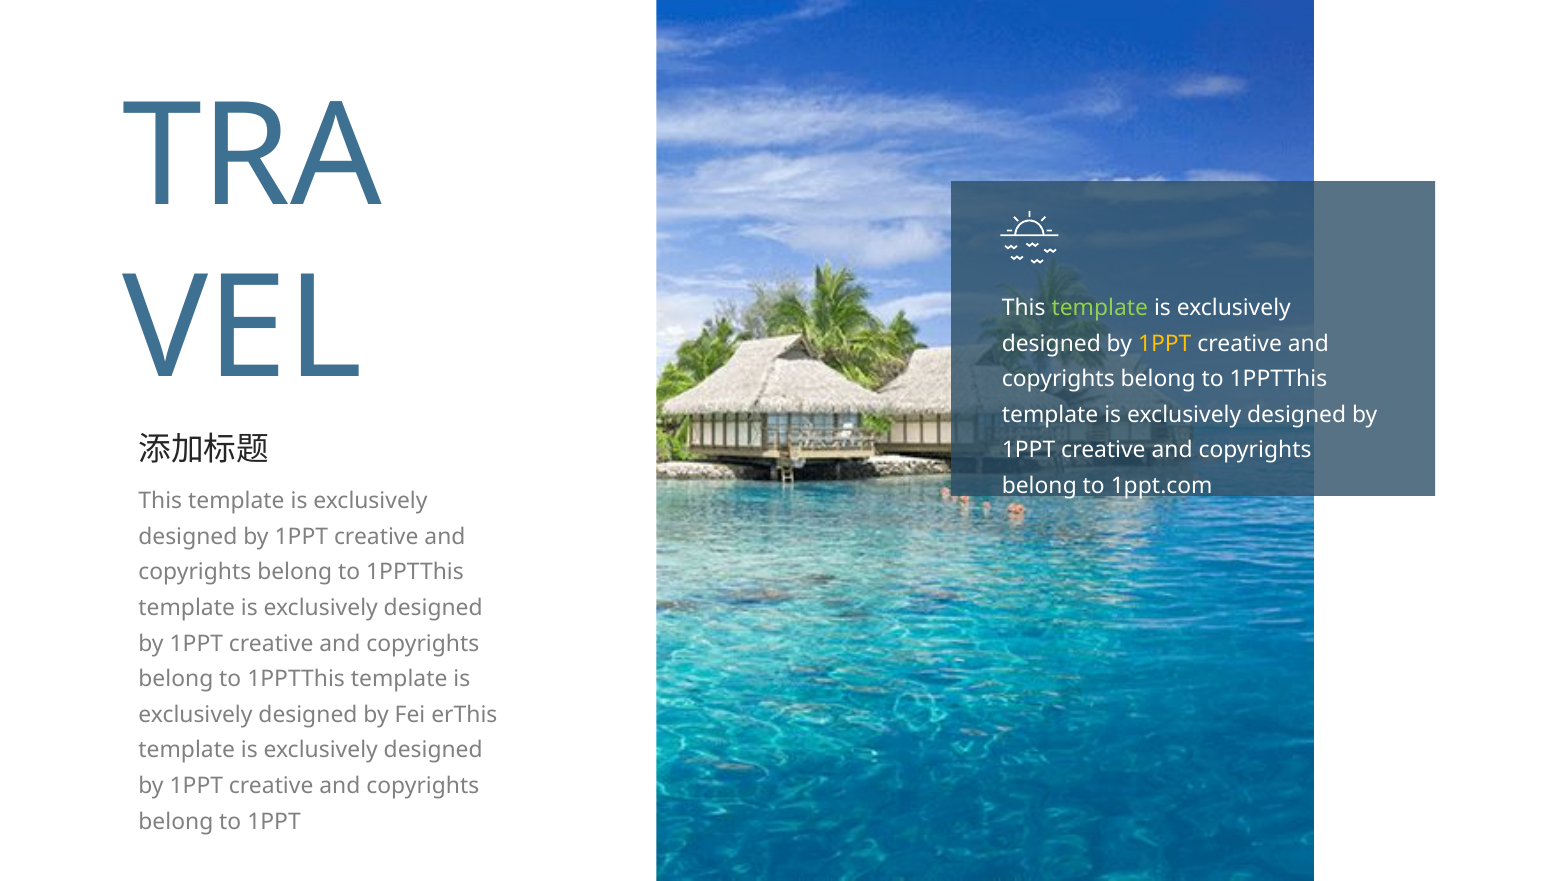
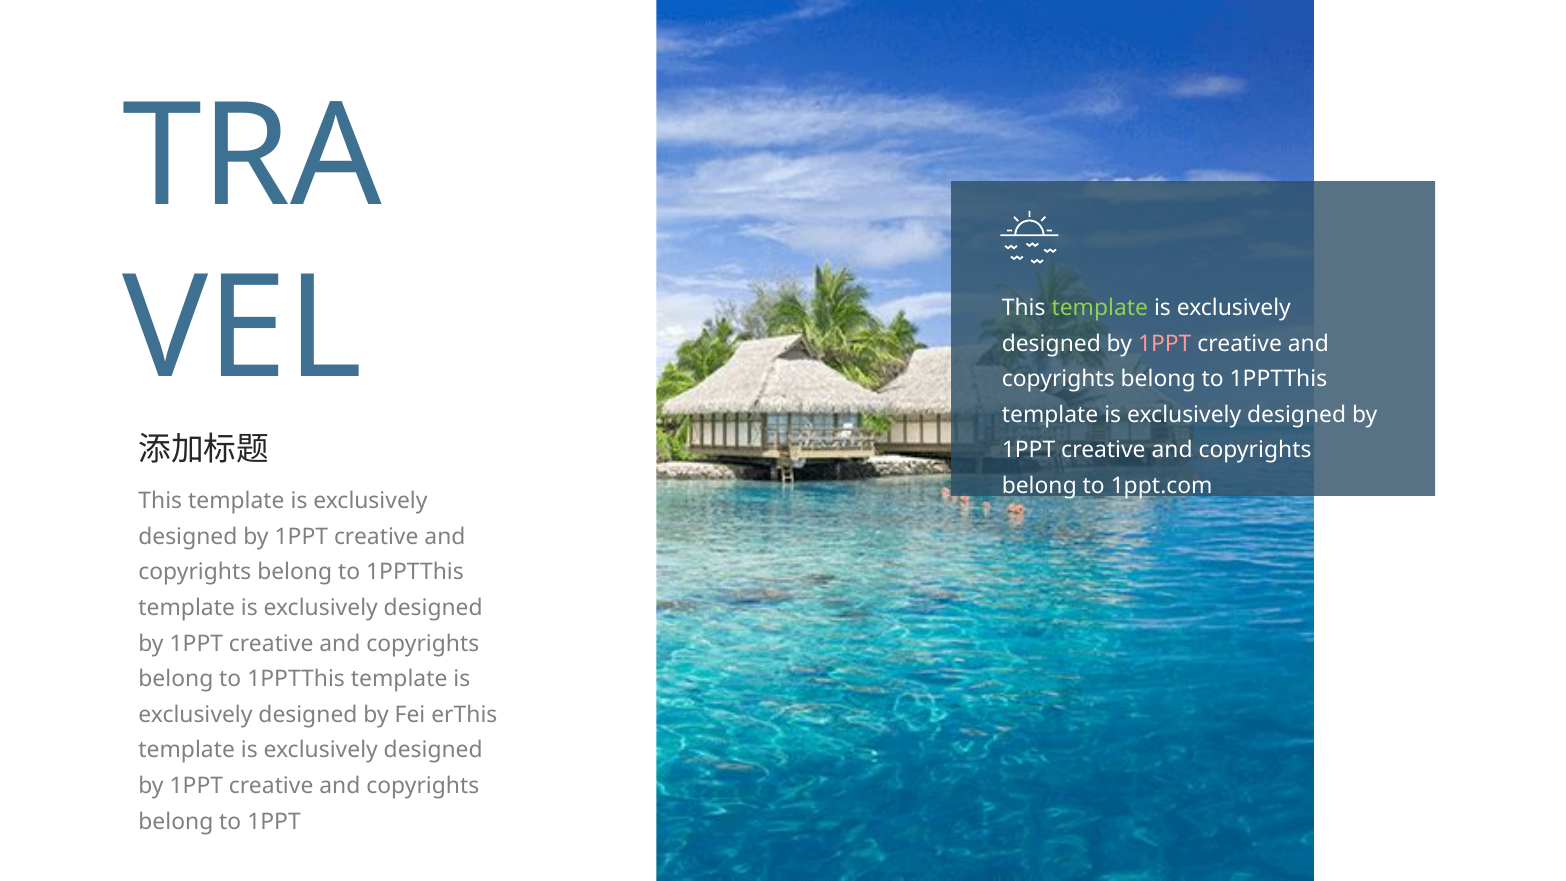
1PPT at (1165, 344) colour: yellow -> pink
